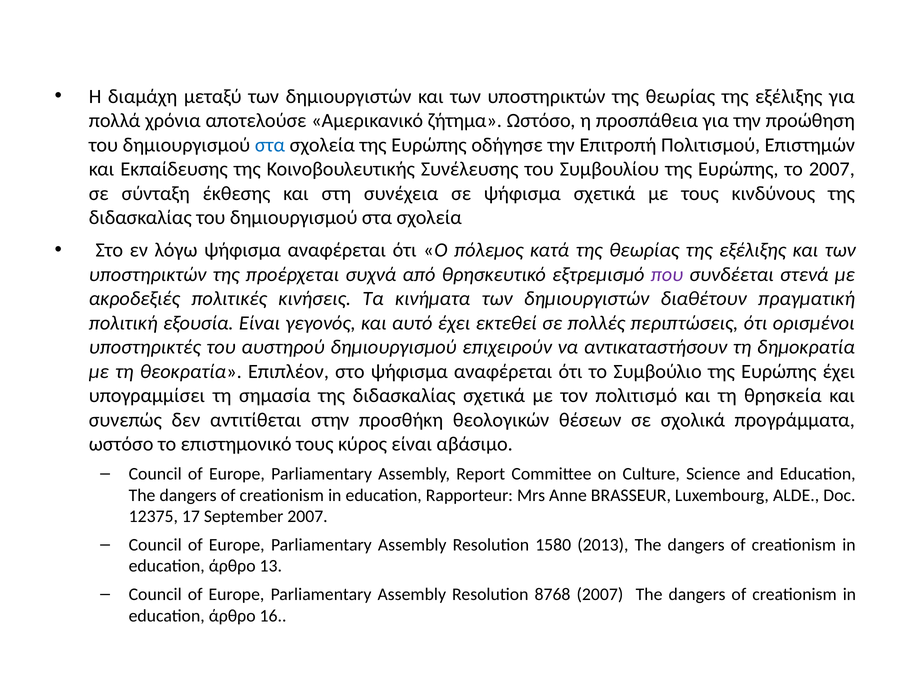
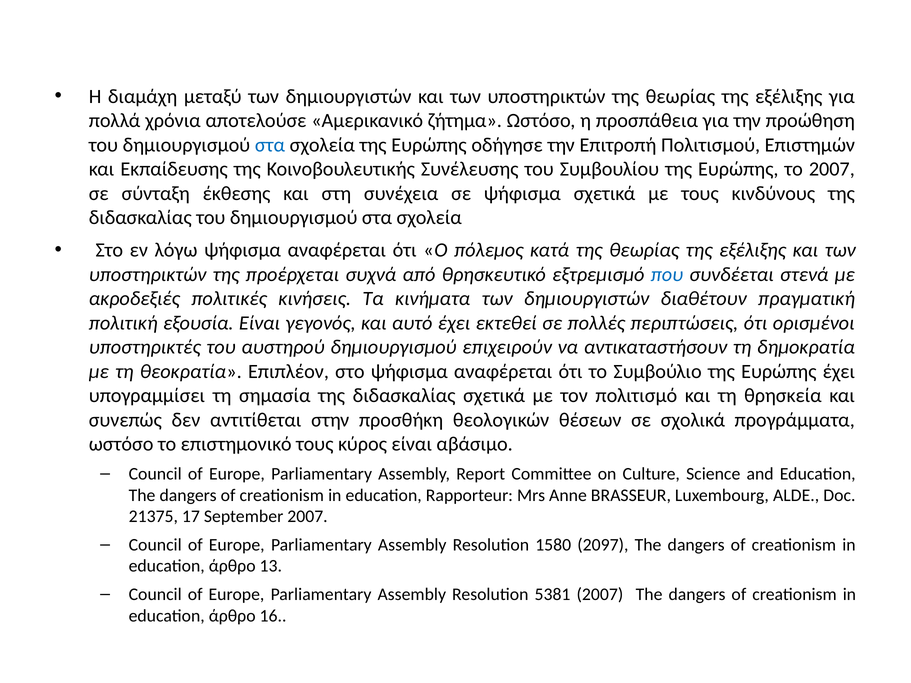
που colour: purple -> blue
12375: 12375 -> 21375
2013: 2013 -> 2097
8768: 8768 -> 5381
